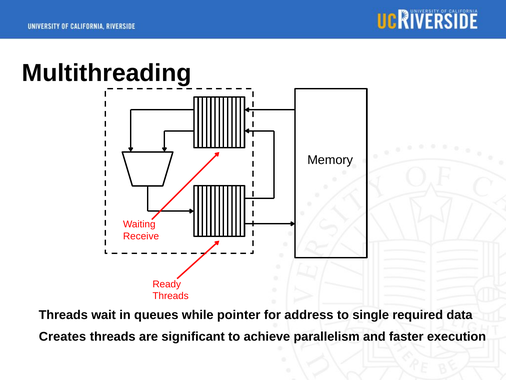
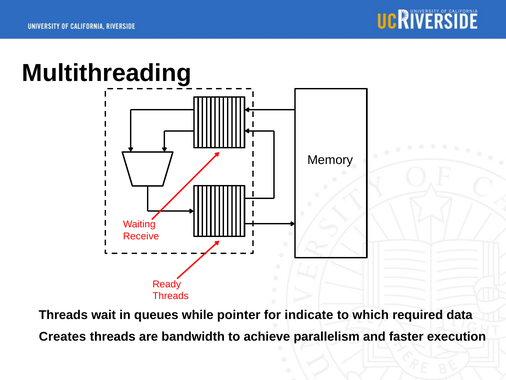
address: address -> indicate
single: single -> which
significant: significant -> bandwidth
